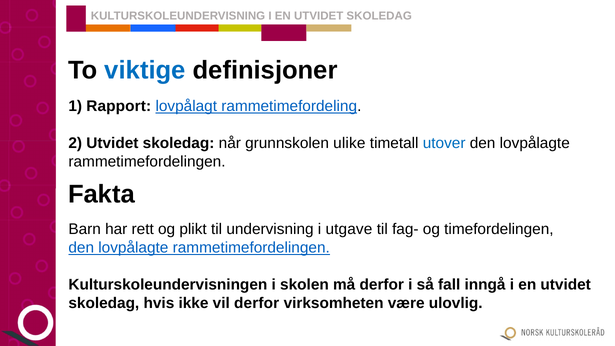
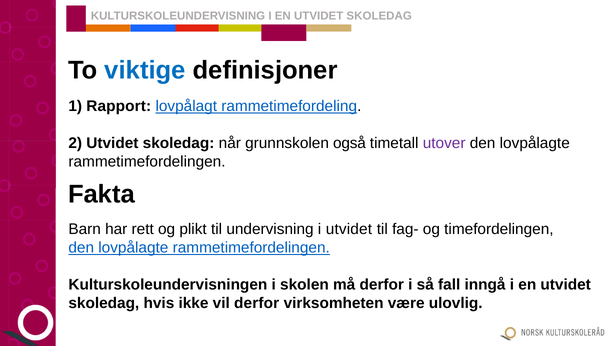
ulike: ulike -> også
utover colour: blue -> purple
i utgave: utgave -> utvidet
